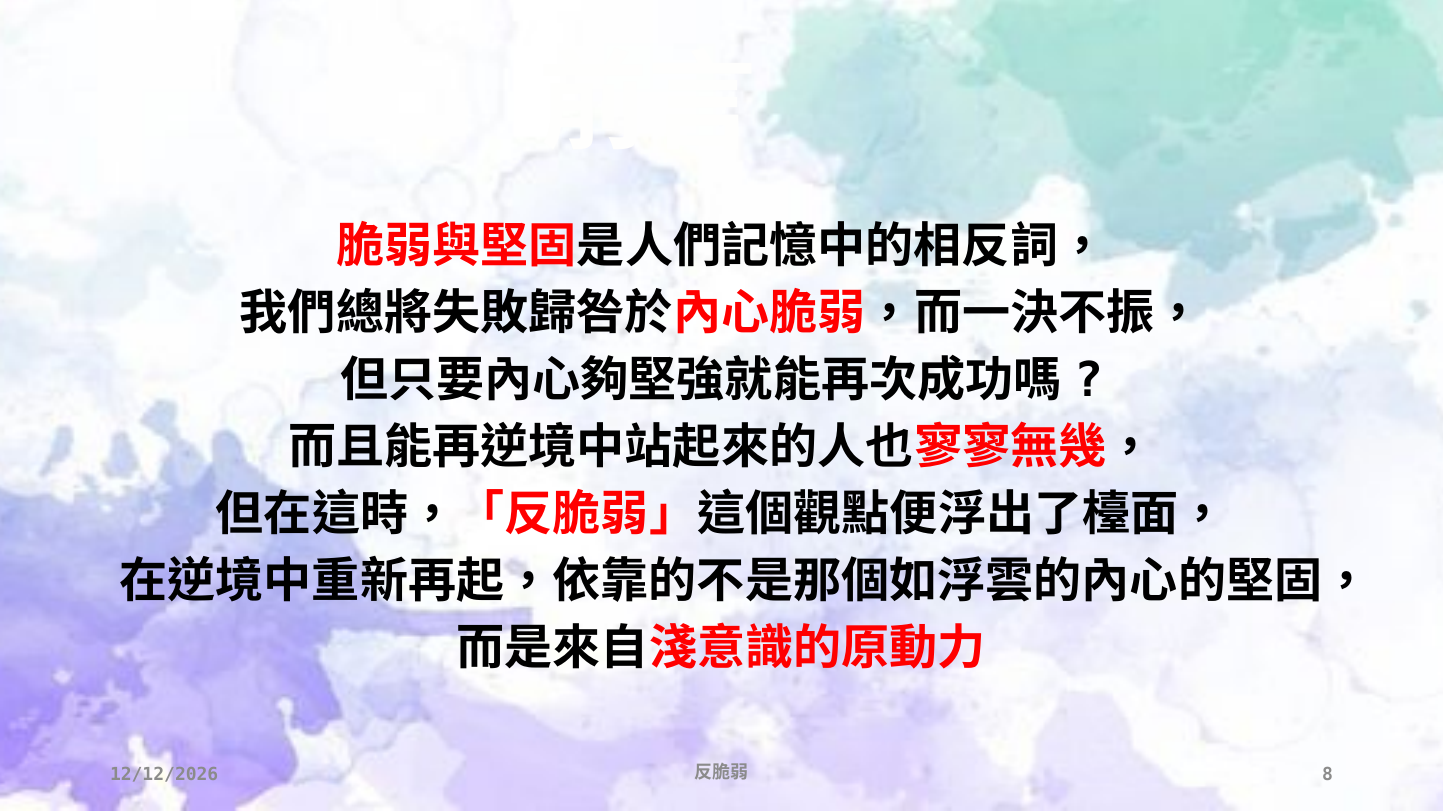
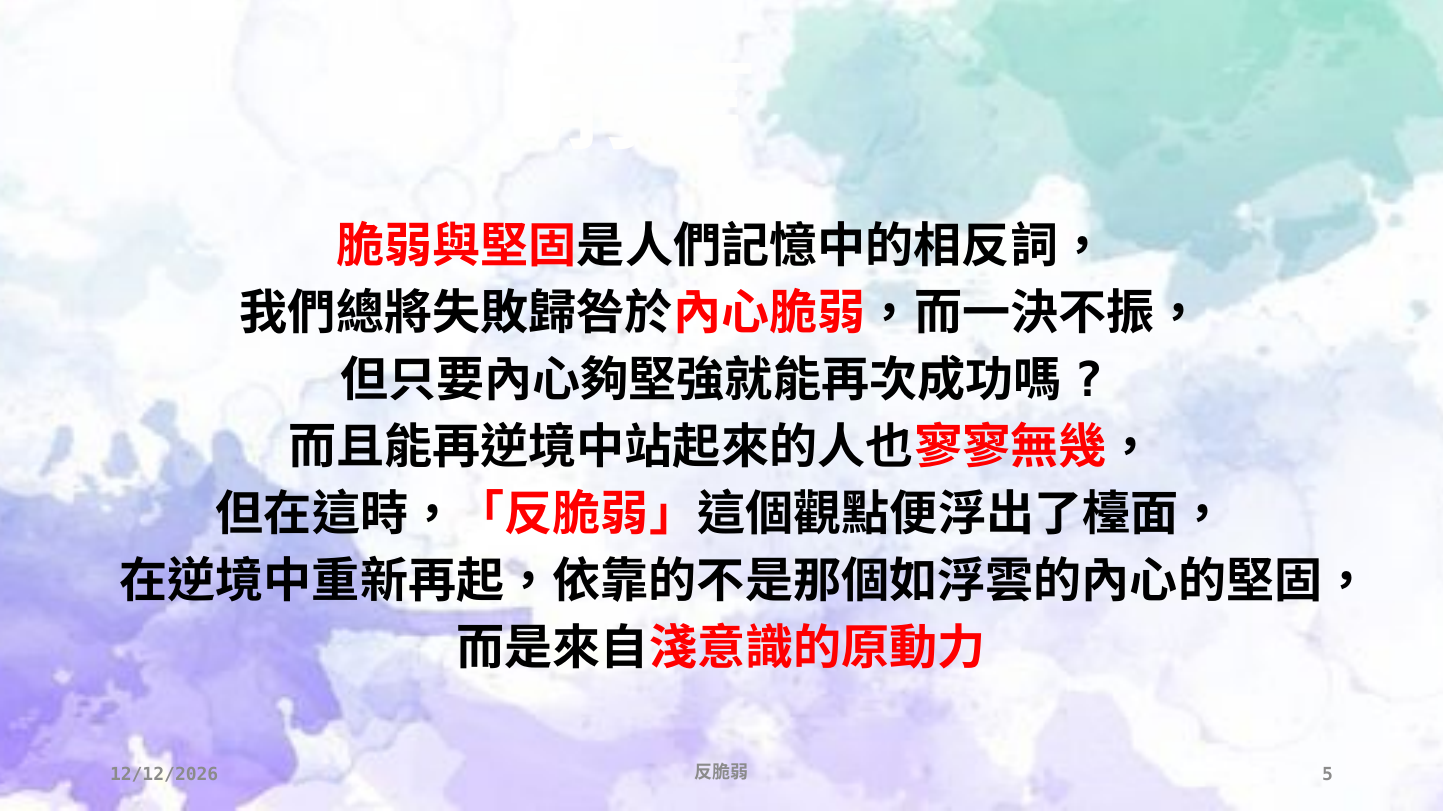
8: 8 -> 5
